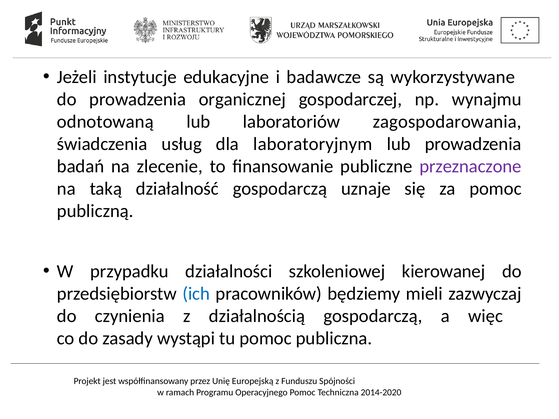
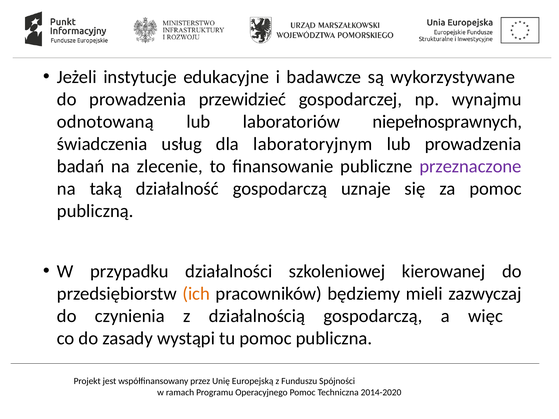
organicznej: organicznej -> przewidzieć
zagospodarowania: zagospodarowania -> niepełnosprawnych
ich colour: blue -> orange
